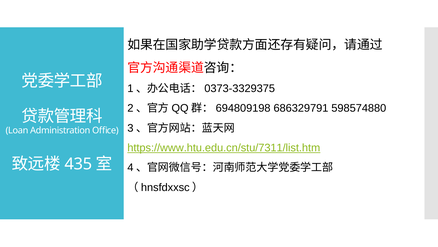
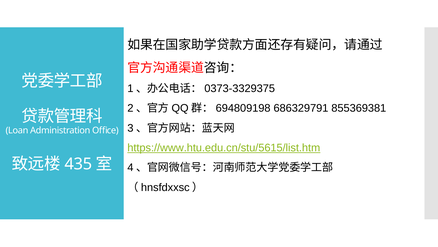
598574880: 598574880 -> 855369381
https://www.htu.edu.cn/stu/7311/list.htm: https://www.htu.edu.cn/stu/7311/list.htm -> https://www.htu.edu.cn/stu/5615/list.htm
